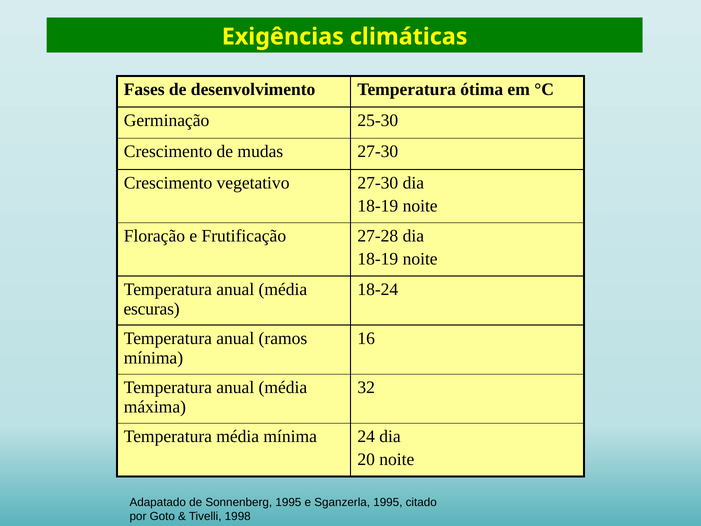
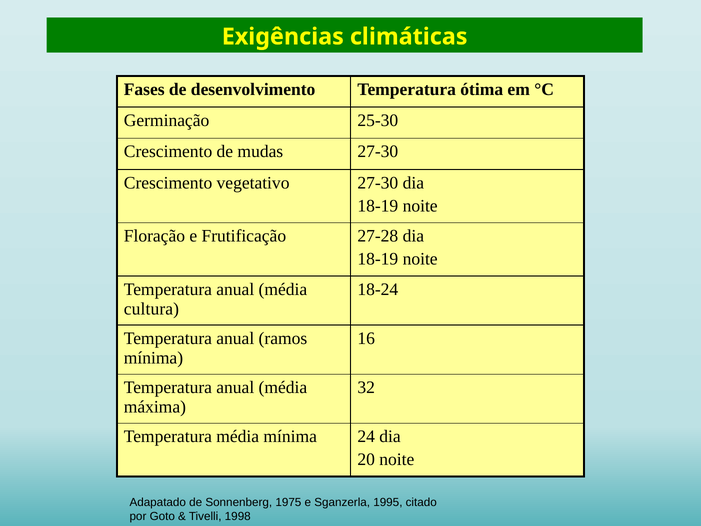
escuras: escuras -> cultura
Sonnenberg 1995: 1995 -> 1975
